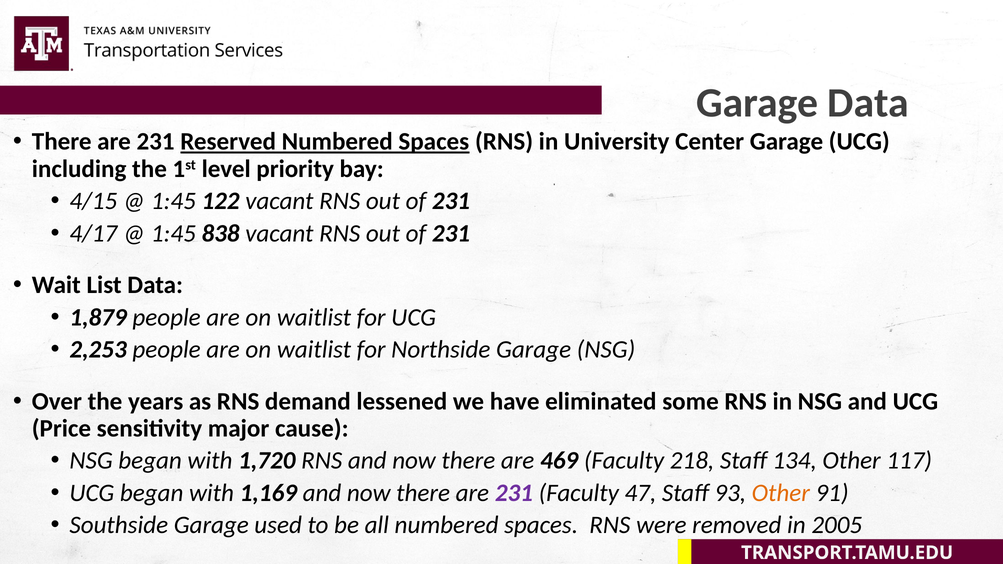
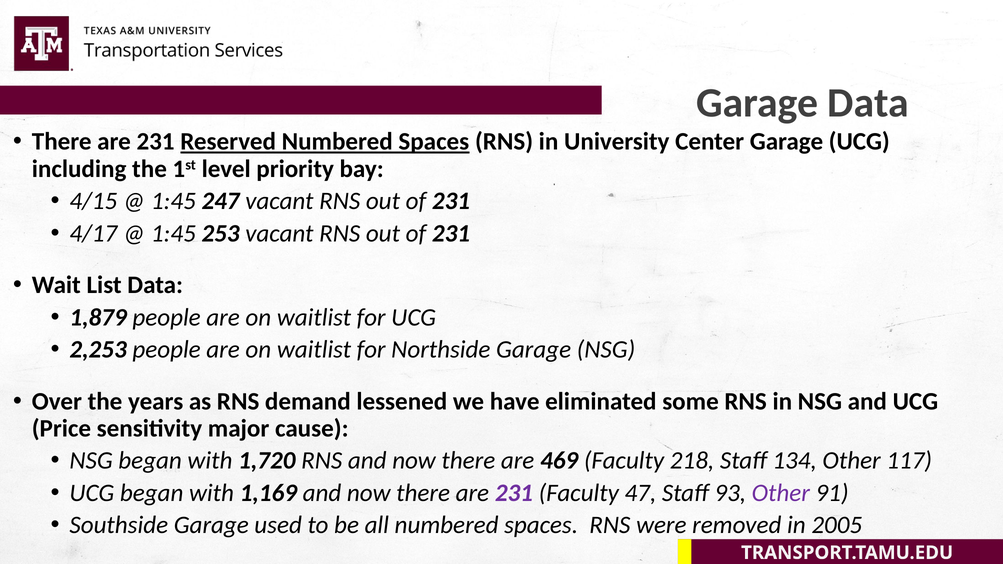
122: 122 -> 247
838: 838 -> 253
Other at (781, 493) colour: orange -> purple
